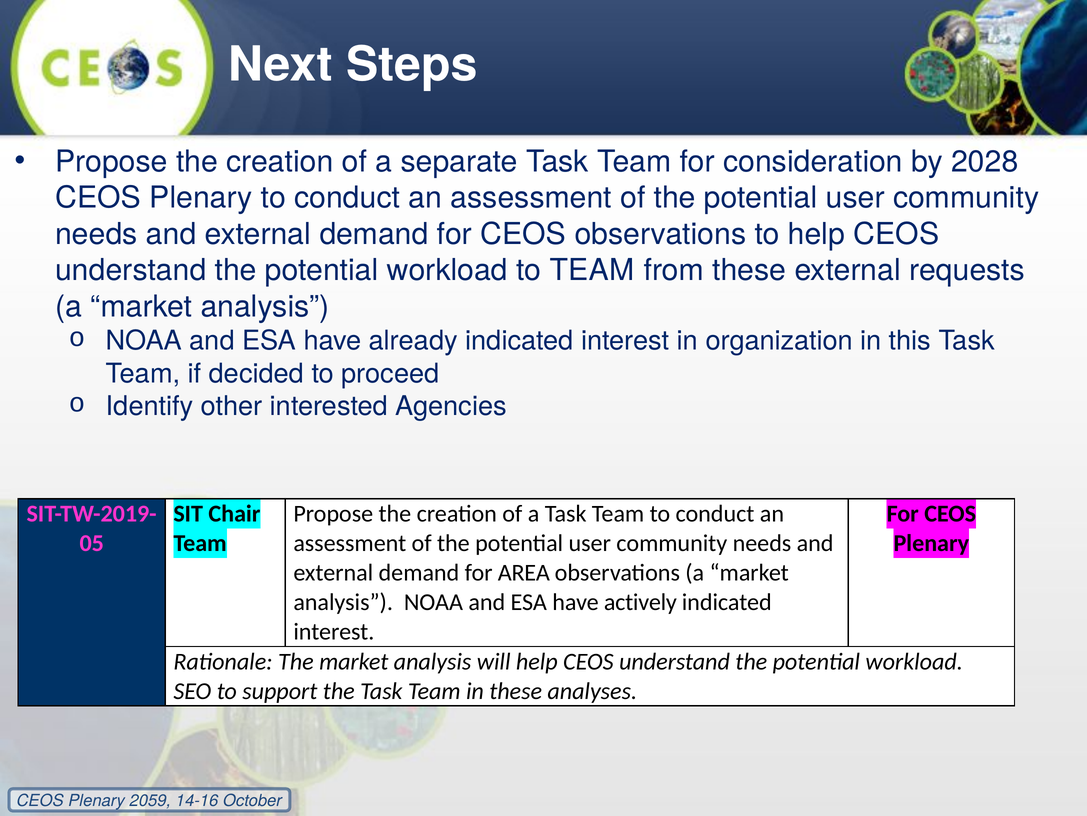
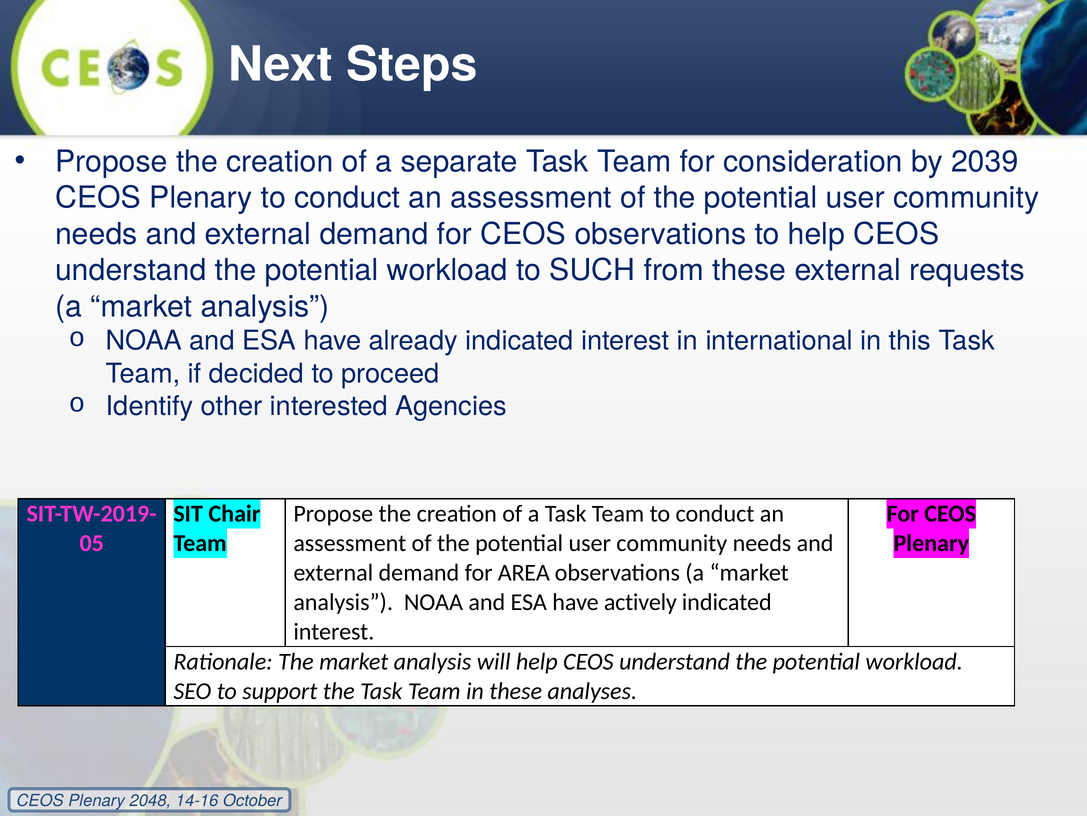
2028: 2028 -> 2039
to TEAM: TEAM -> SUCH
organization: organization -> international
2059: 2059 -> 2048
